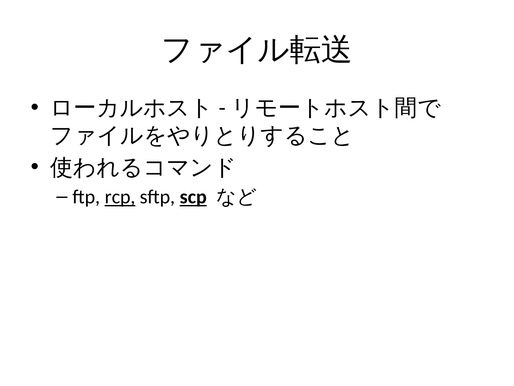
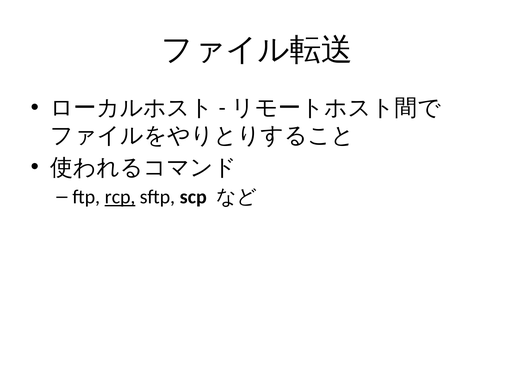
scp underline: present -> none
